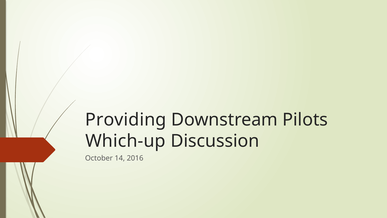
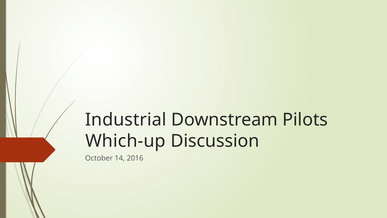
Providing: Providing -> Industrial
